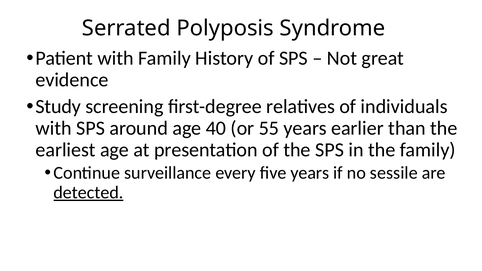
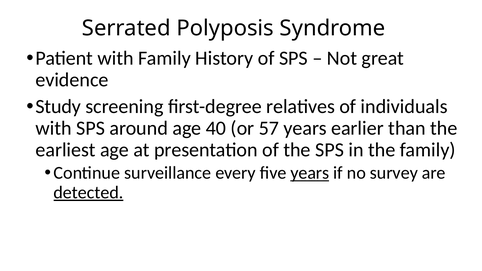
55: 55 -> 57
years at (310, 173) underline: none -> present
sessile: sessile -> survey
